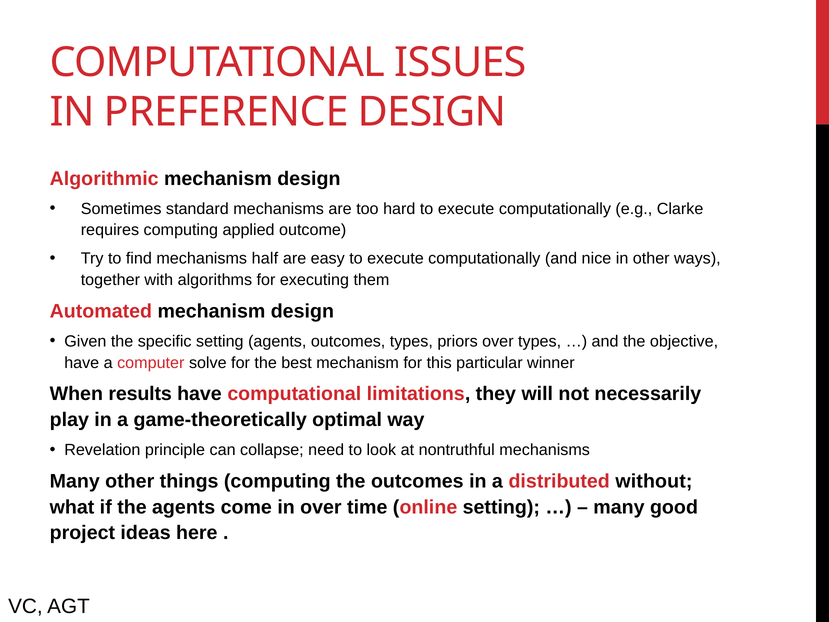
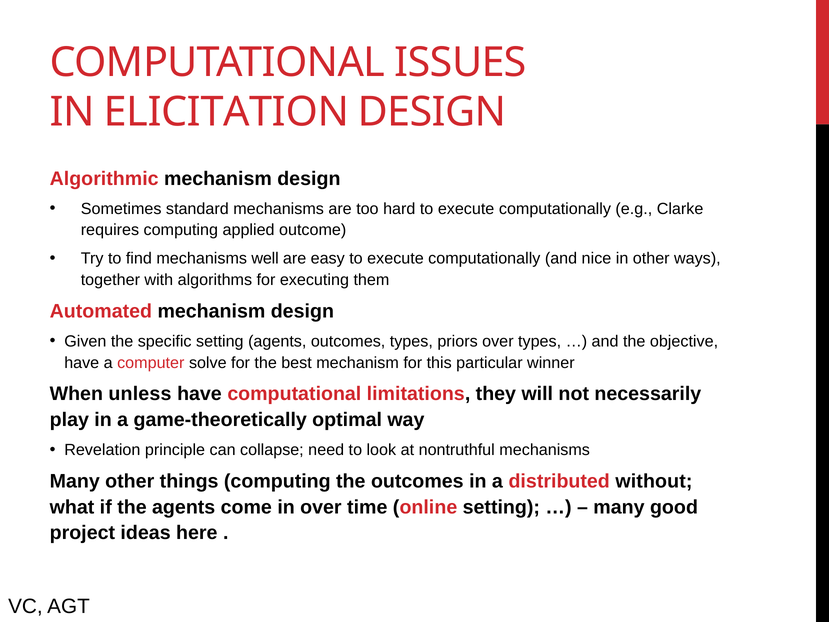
PREFERENCE: PREFERENCE -> ELICITATION
half: half -> well
results: results -> unless
